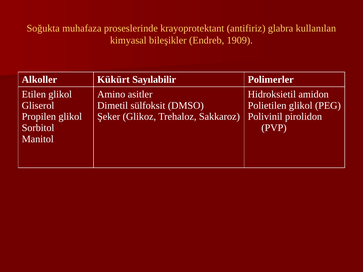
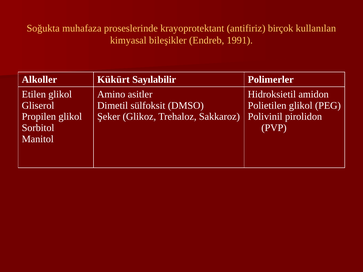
glabra: glabra -> birçok
1909: 1909 -> 1991
